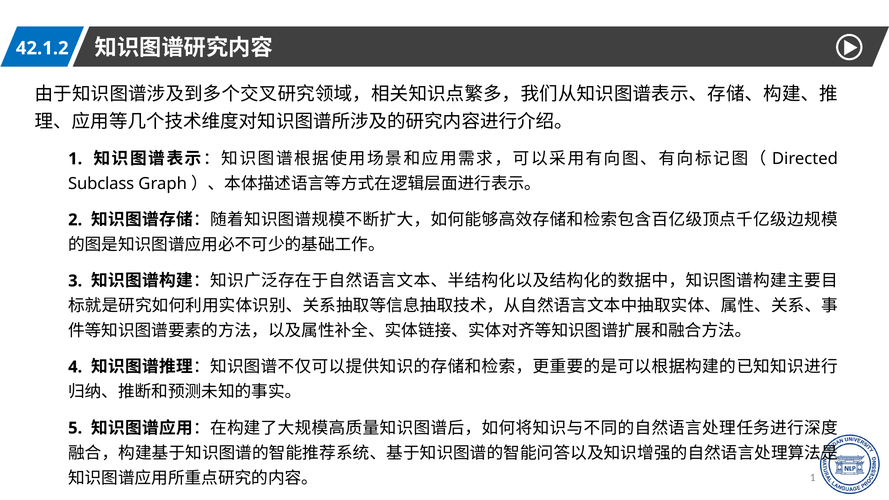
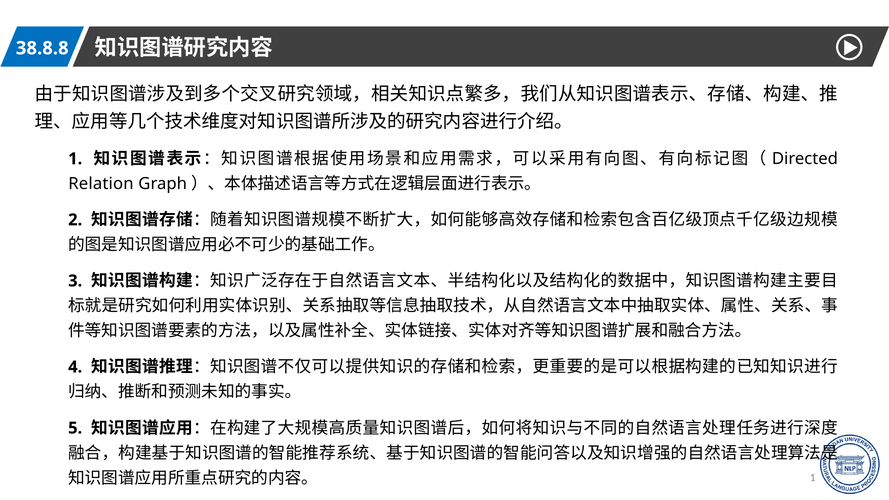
42.1.2: 42.1.2 -> 38.8.8
Subclass: Subclass -> Relation
